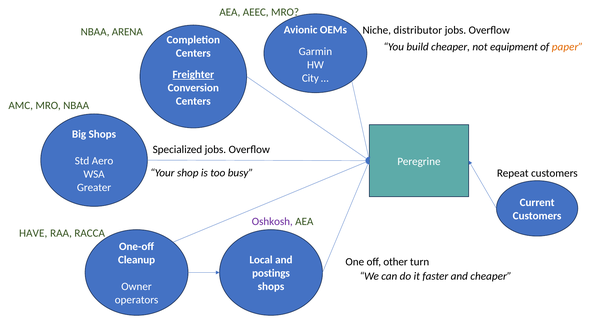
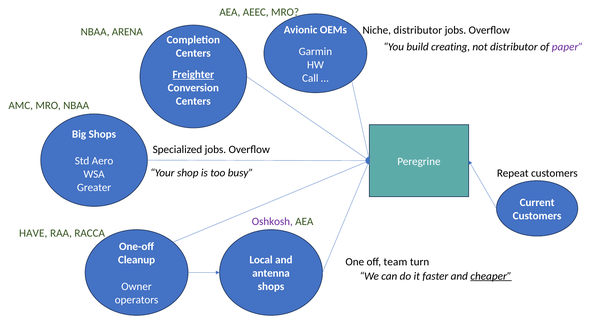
build cheaper: cheaper -> creating
not equipment: equipment -> distributor
paper colour: orange -> purple
City: City -> Call
other: other -> team
postings: postings -> antenna
cheaper at (491, 276) underline: none -> present
